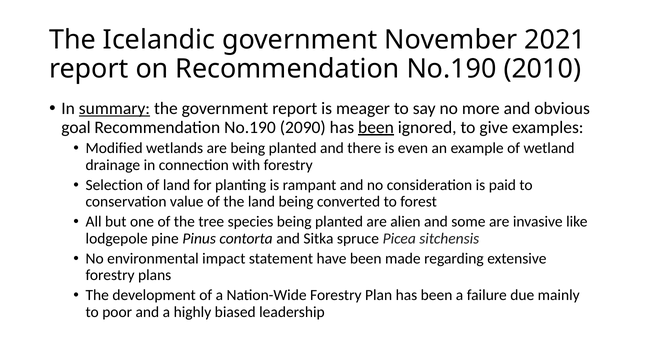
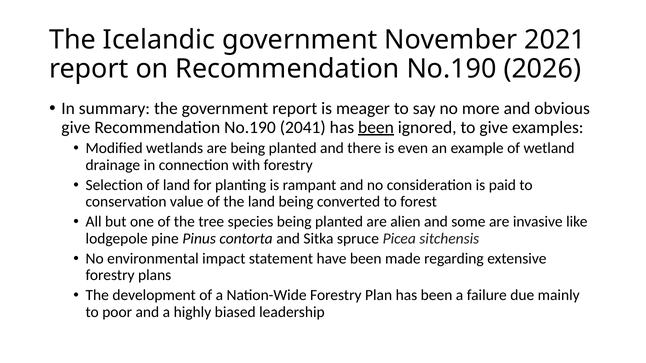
2010: 2010 -> 2026
summary underline: present -> none
goal at (76, 127): goal -> give
2090: 2090 -> 2041
